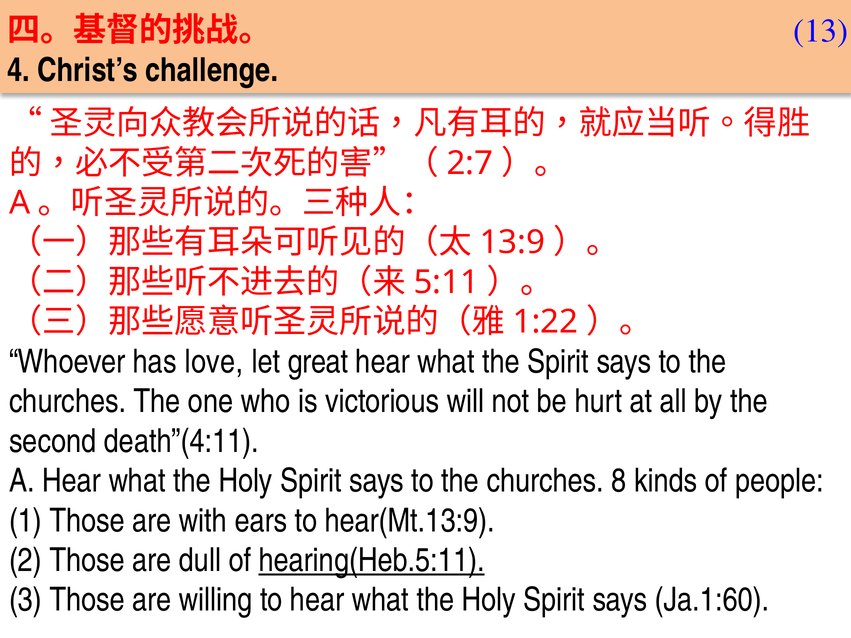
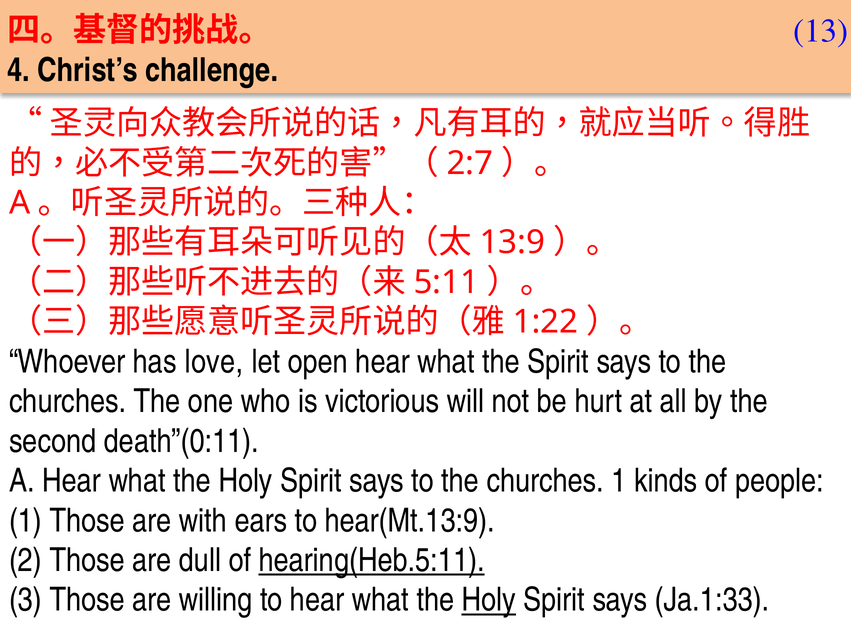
great: great -> open
death”(4:11: death”(4:11 -> death”(0:11
churches 8: 8 -> 1
Holy at (489, 600) underline: none -> present
Ja.1:60: Ja.1:60 -> Ja.1:33
